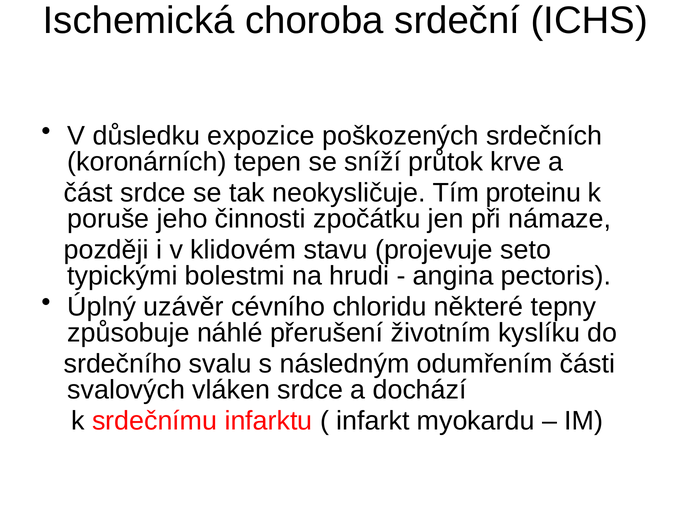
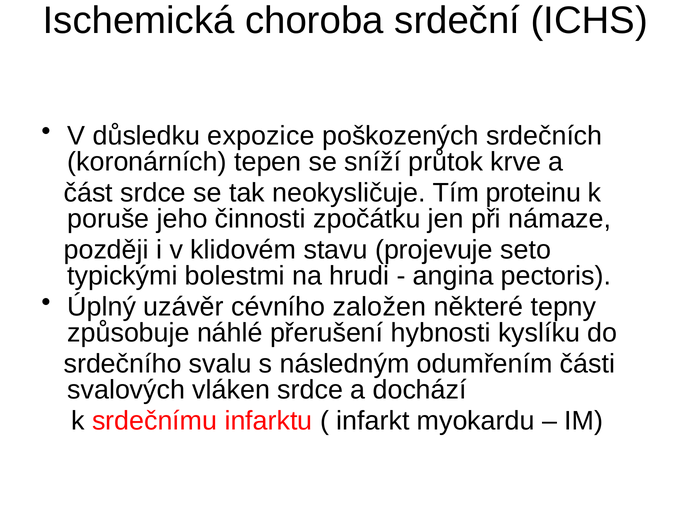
chloridu: chloridu -> založen
životním: životním -> hybnosti
